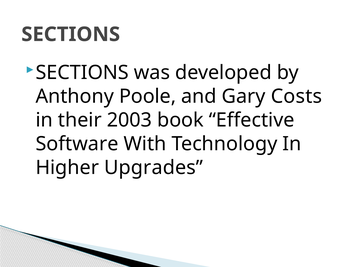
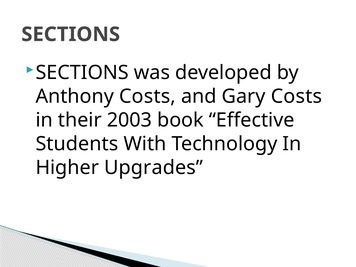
Anthony Poole: Poole -> Costs
Software: Software -> Students
